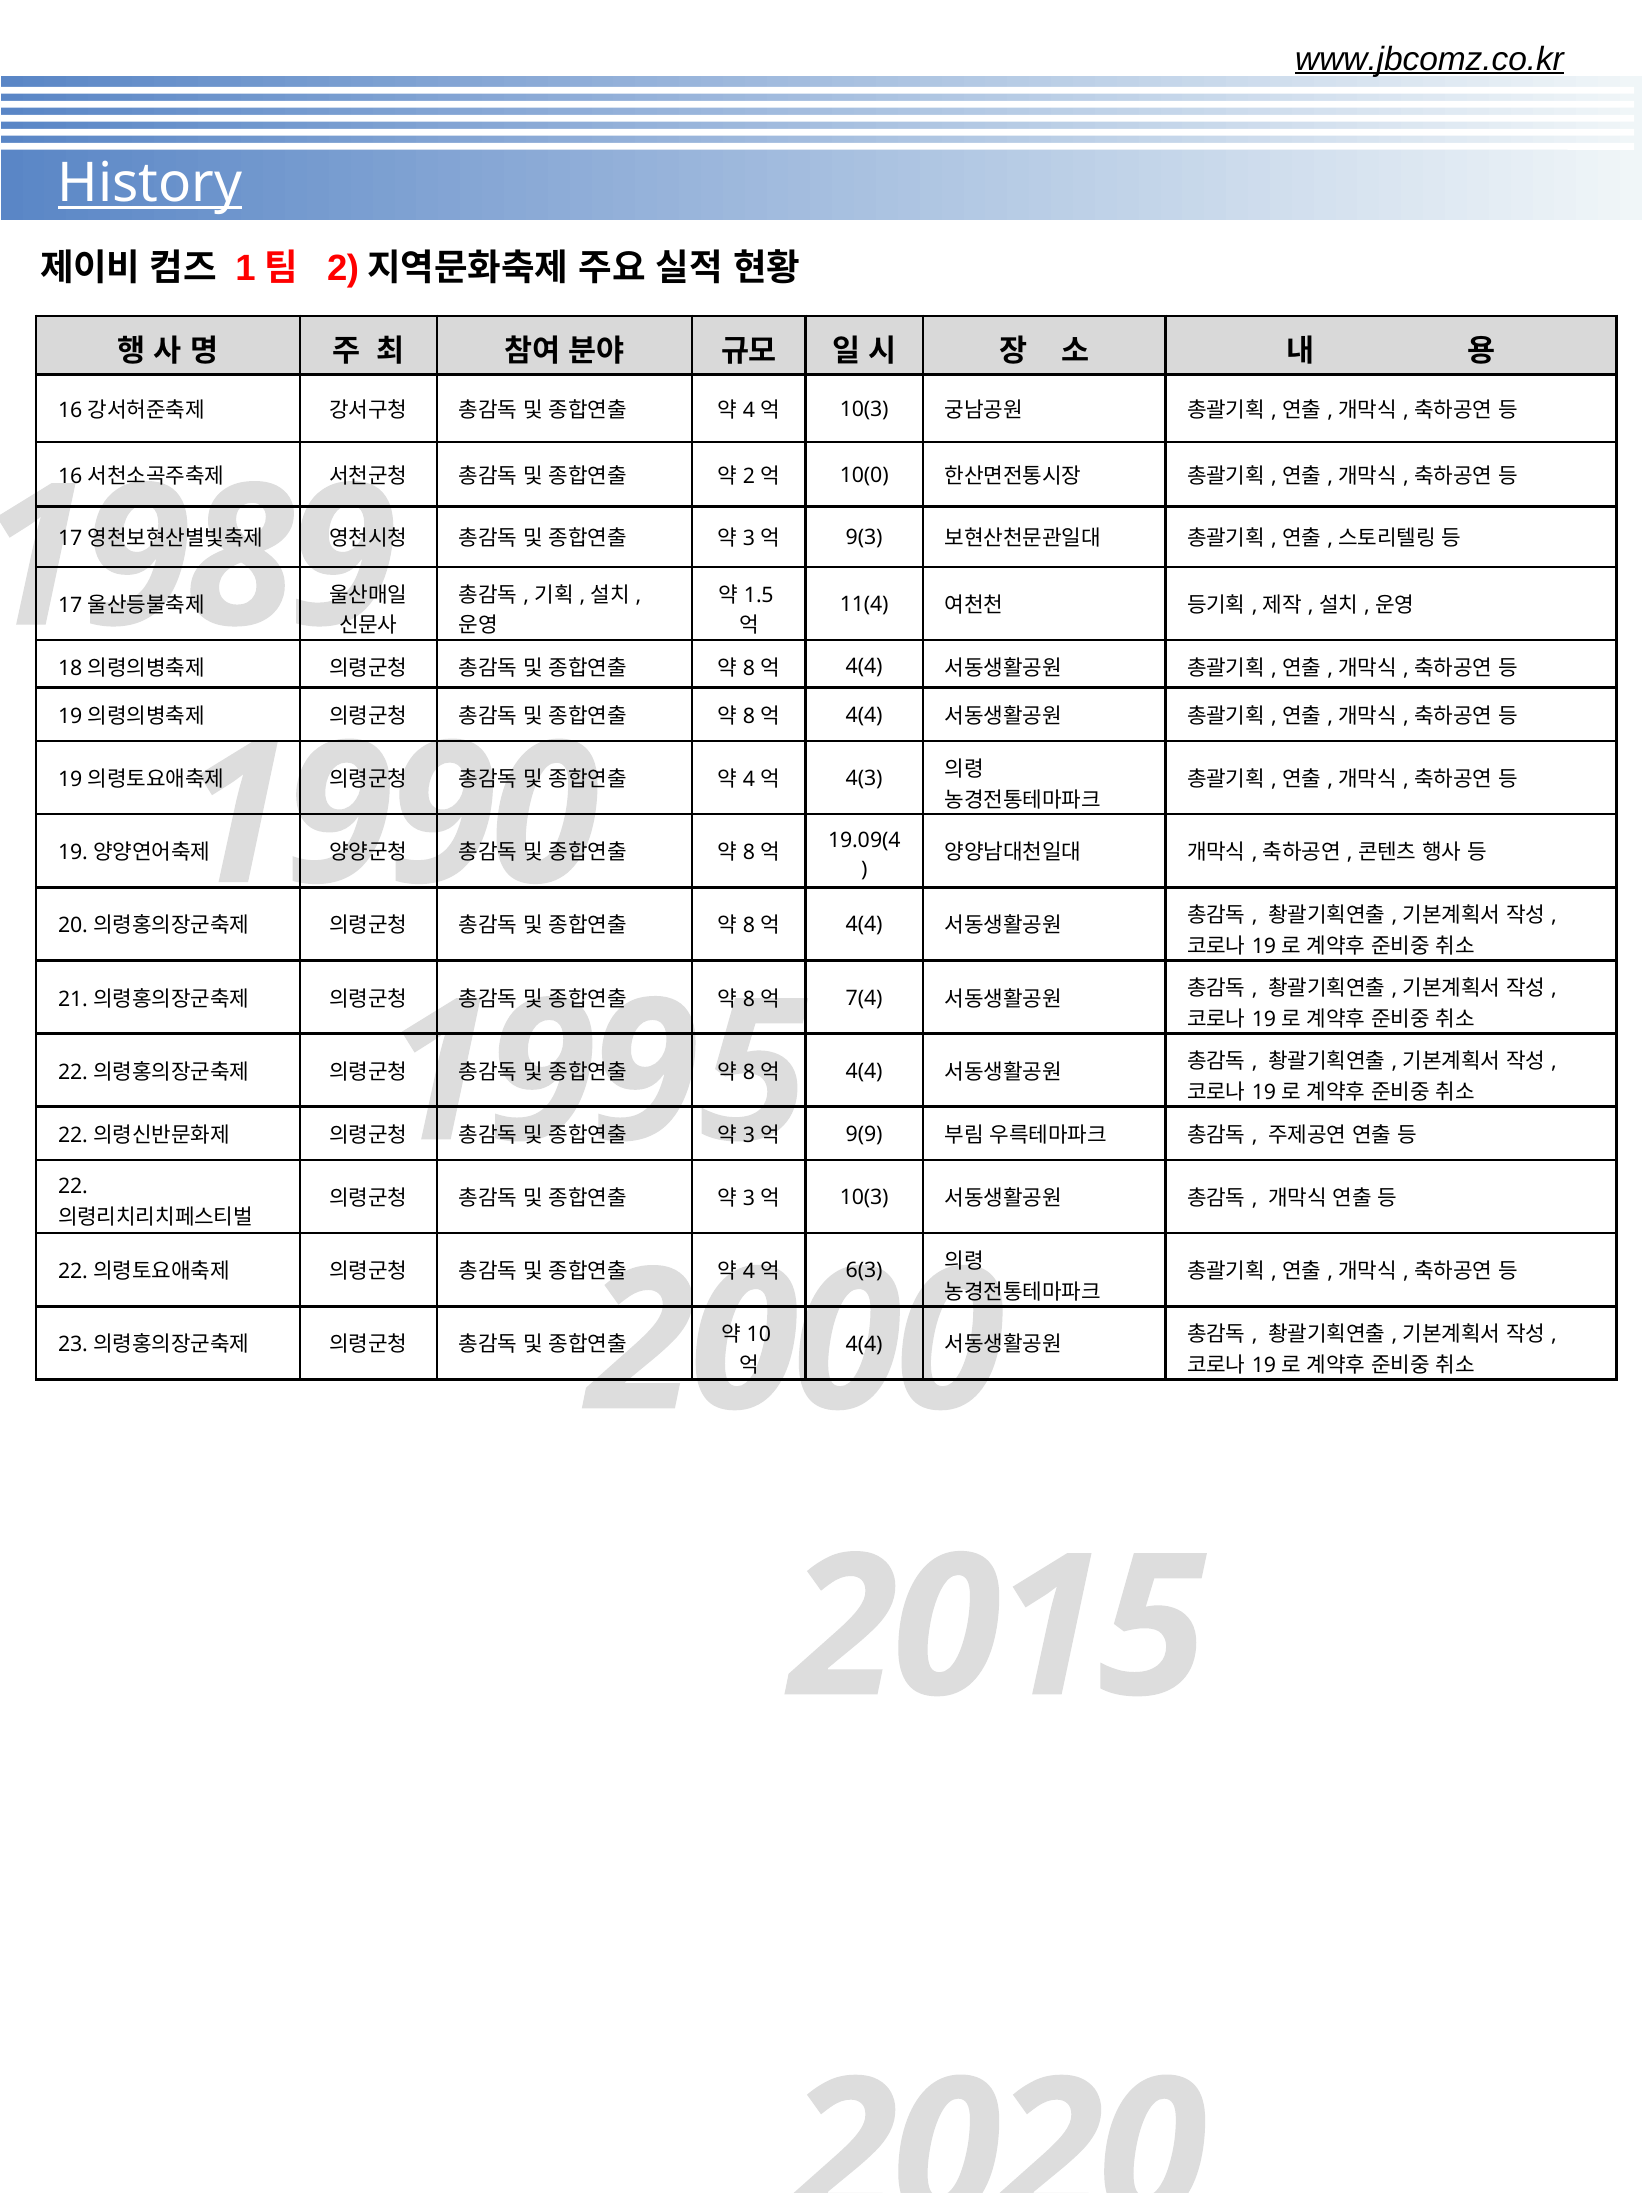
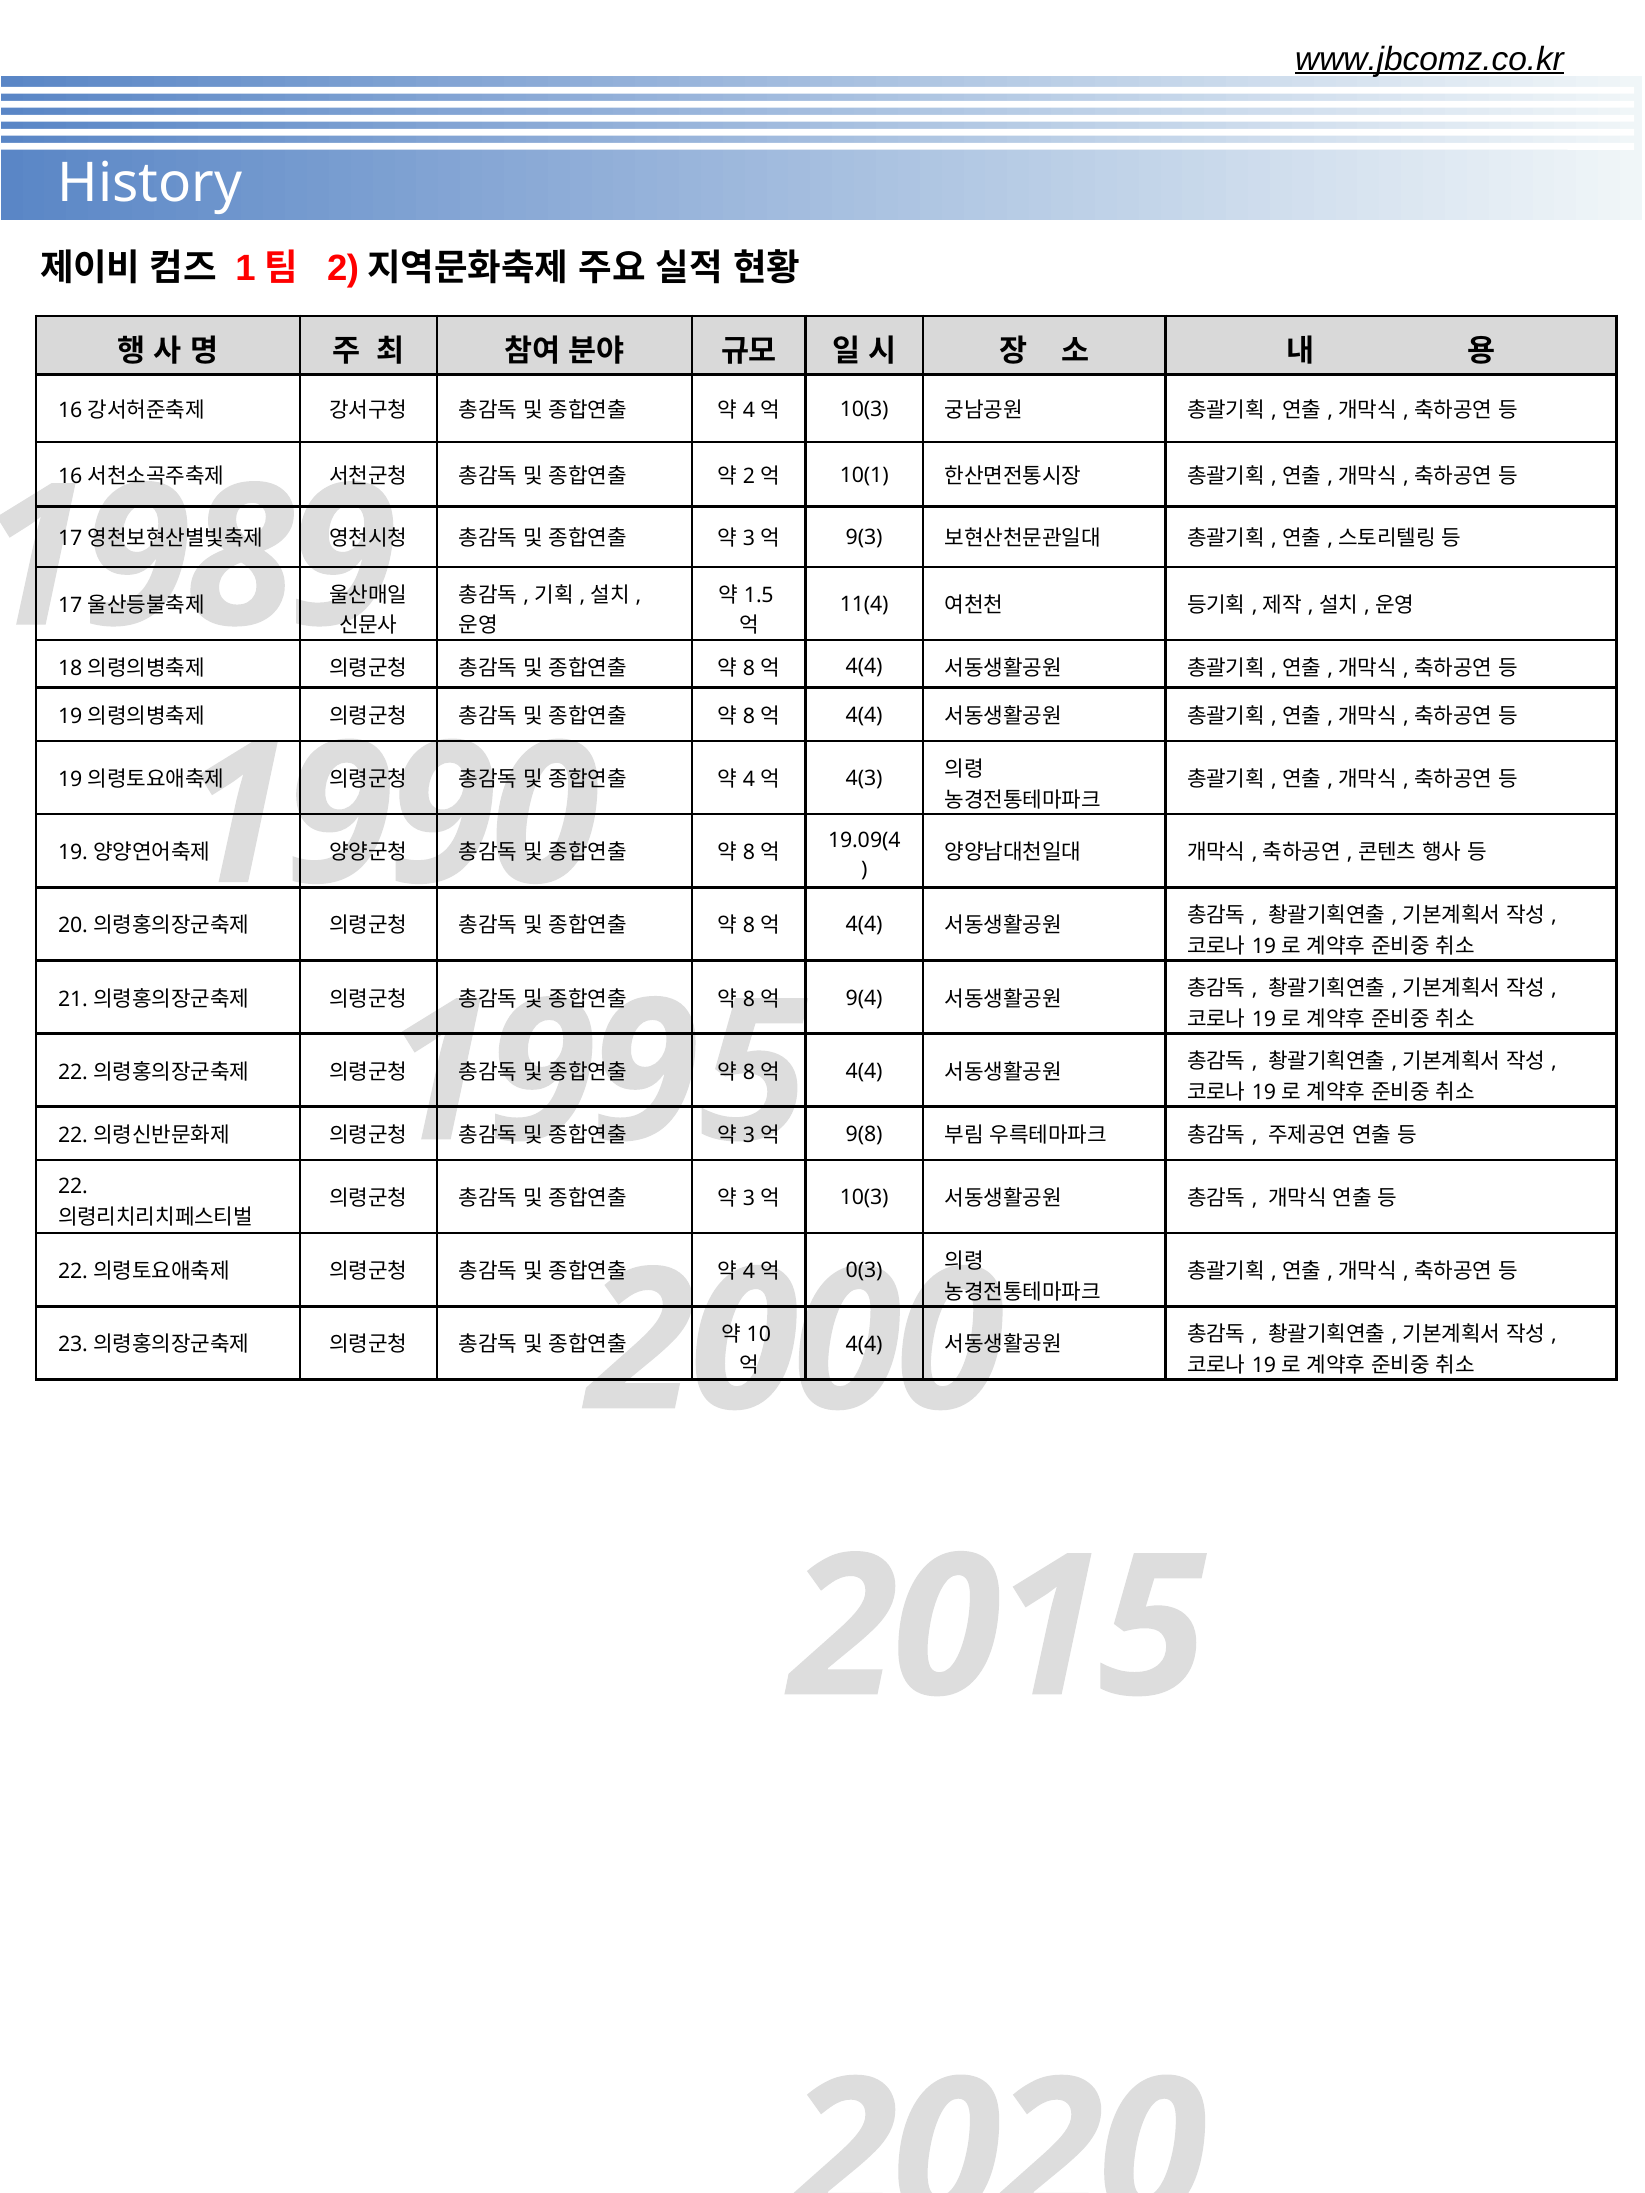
History underline: present -> none
10(0: 10(0 -> 10(1
7(4: 7(4 -> 9(4
9(9: 9(9 -> 9(8
6(3: 6(3 -> 0(3
